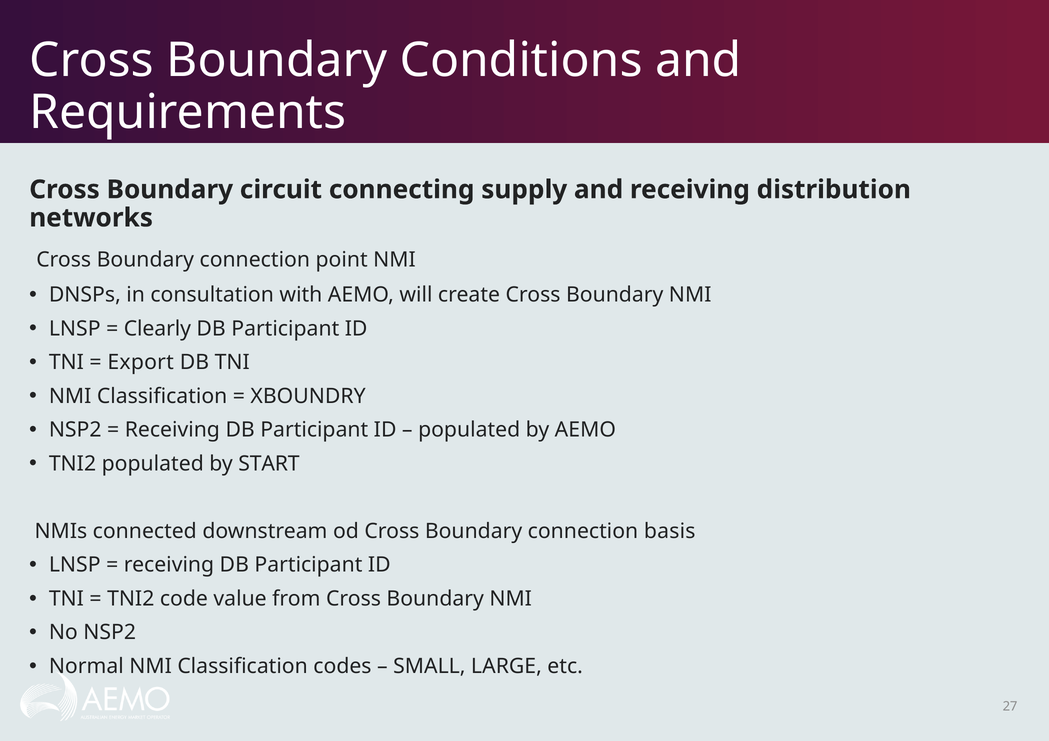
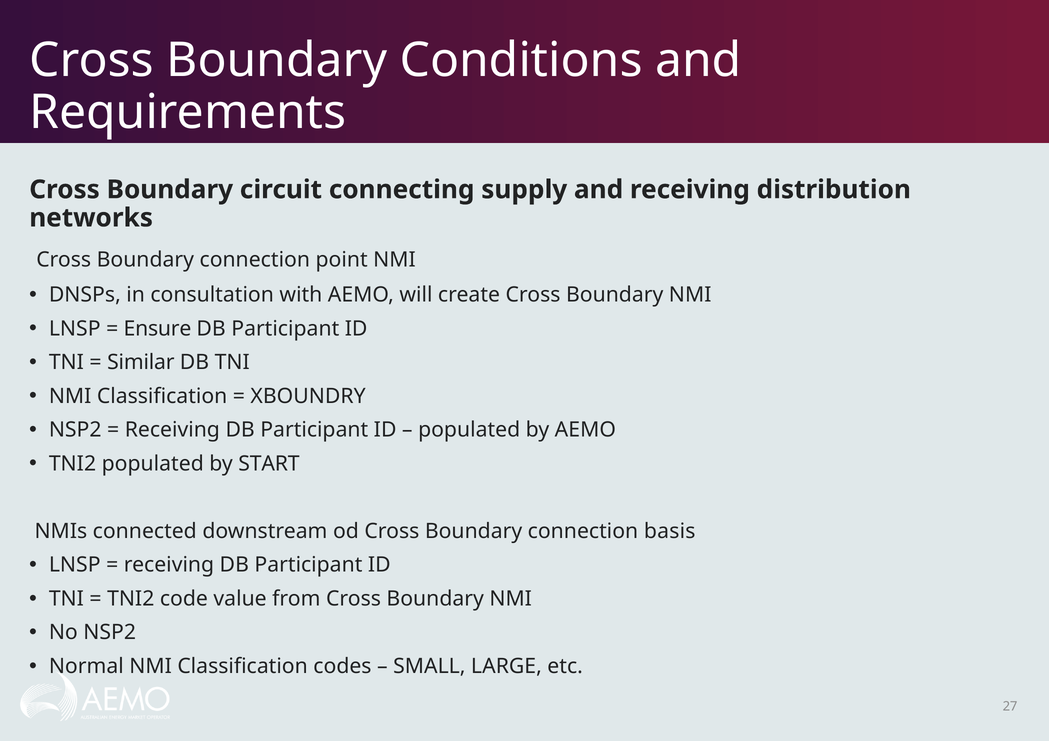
Clearly: Clearly -> Ensure
Export: Export -> Similar
